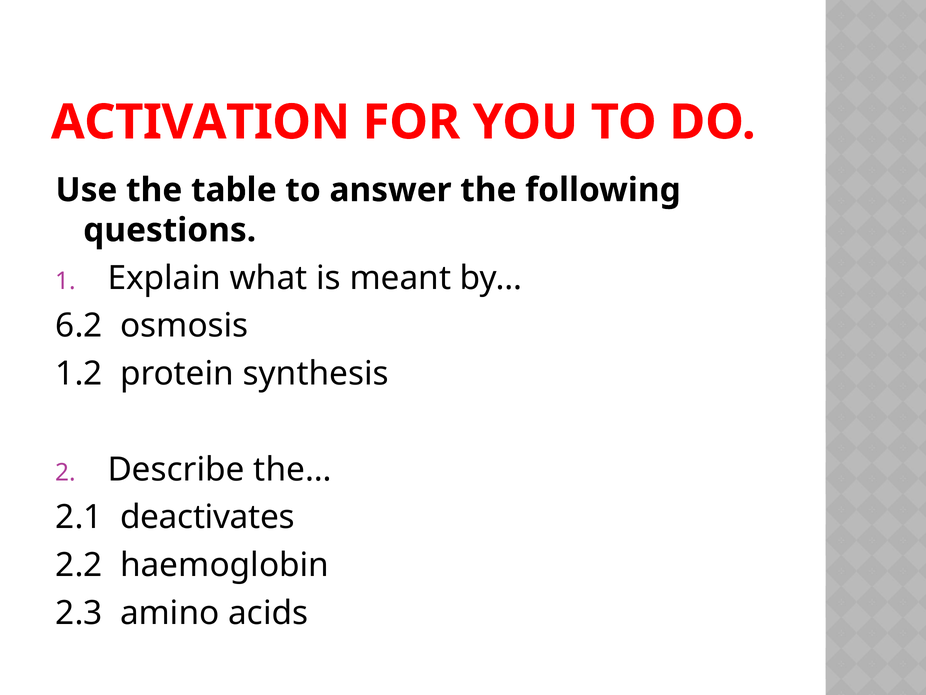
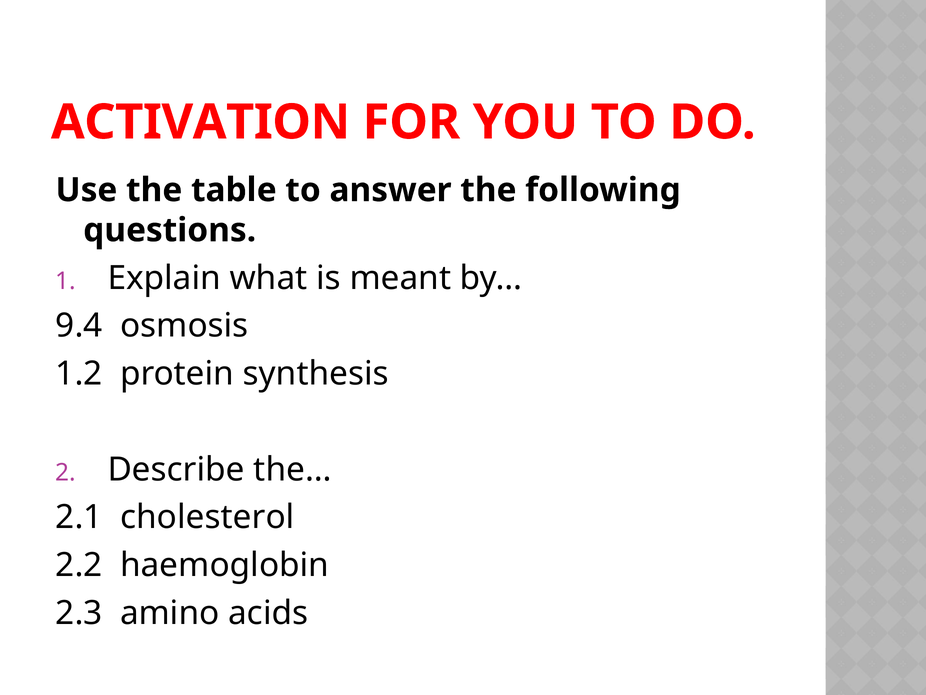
6.2: 6.2 -> 9.4
deactivates: deactivates -> cholesterol
